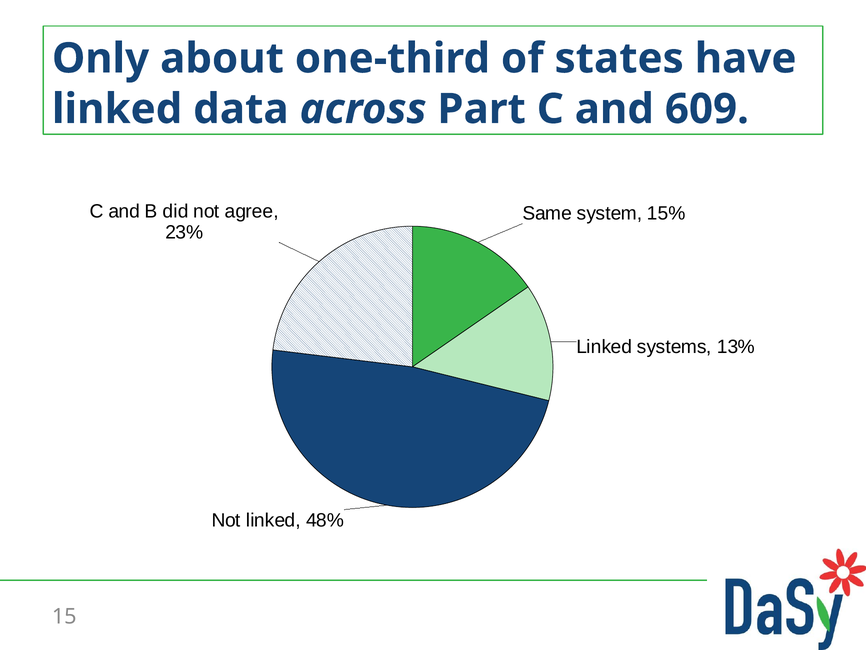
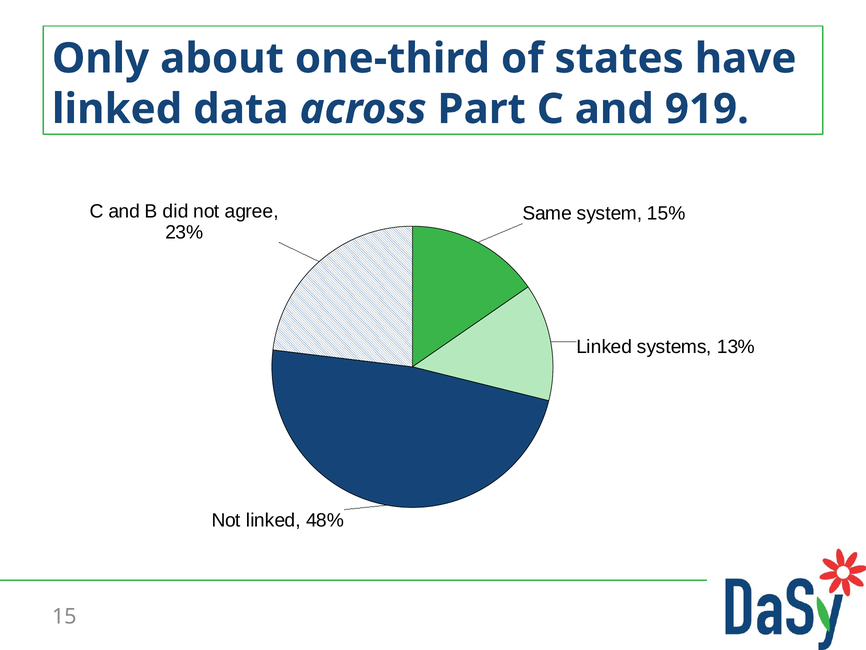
609: 609 -> 919
